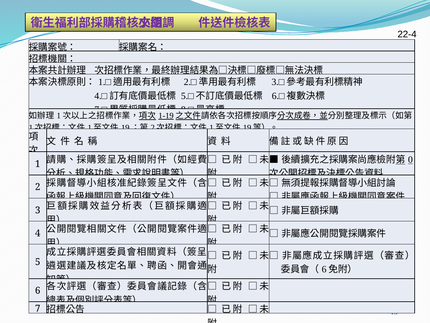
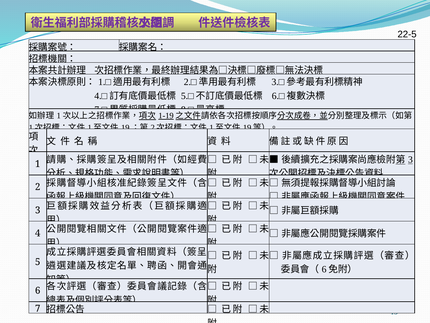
22-4: 22-4 -> 22-5
0 at (410, 159): 0 -> 3
